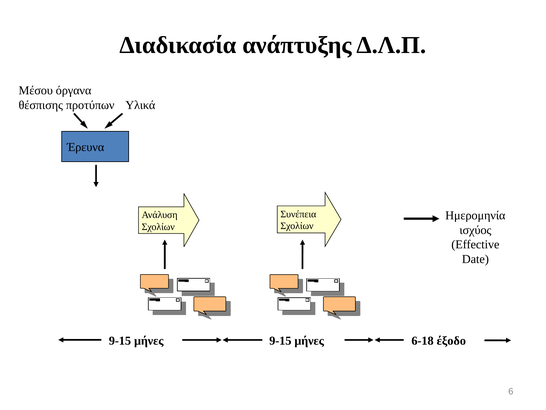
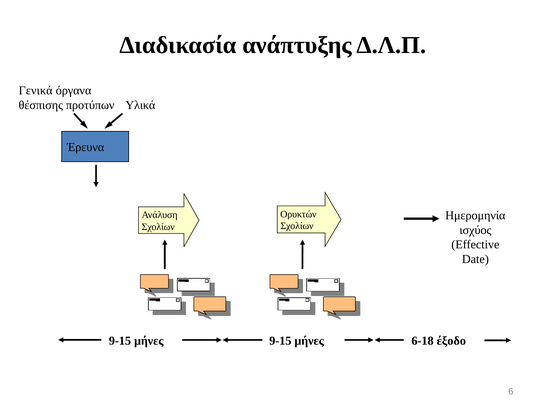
Μέσου: Μέσου -> Γενικά
Συνέπεια: Συνέπεια -> Ορυκτών
